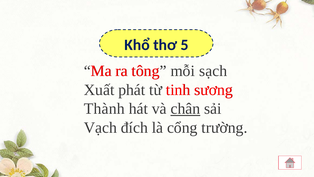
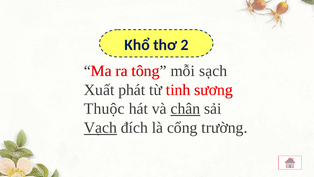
5: 5 -> 2
Thành: Thành -> Thuộc
Vạch underline: none -> present
